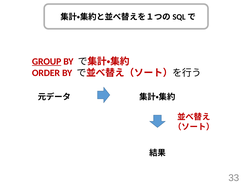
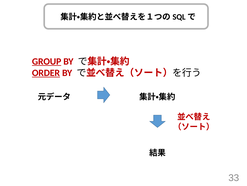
ORDER underline: none -> present
